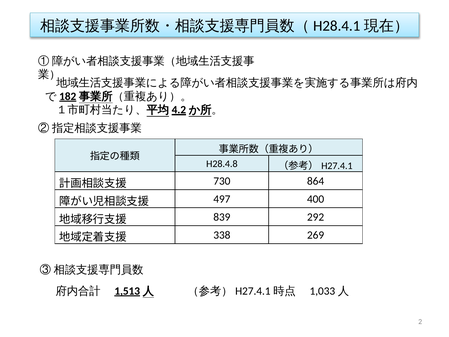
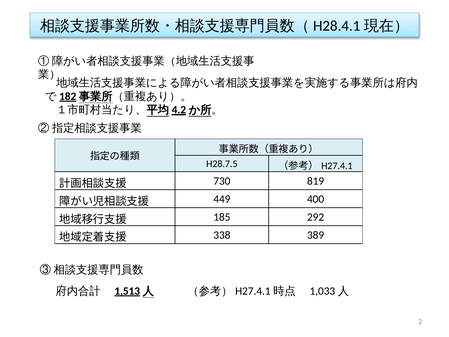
H28.4.8: H28.4.8 -> H28.7.5
864: 864 -> 819
497: 497 -> 449
839: 839 -> 185
269: 269 -> 389
